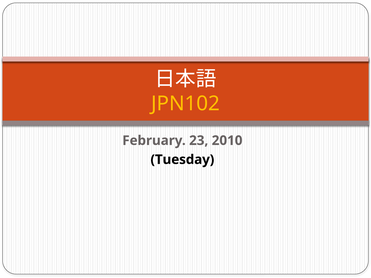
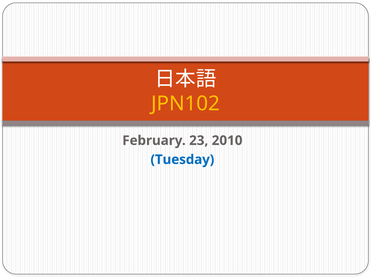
Tuesday colour: black -> blue
